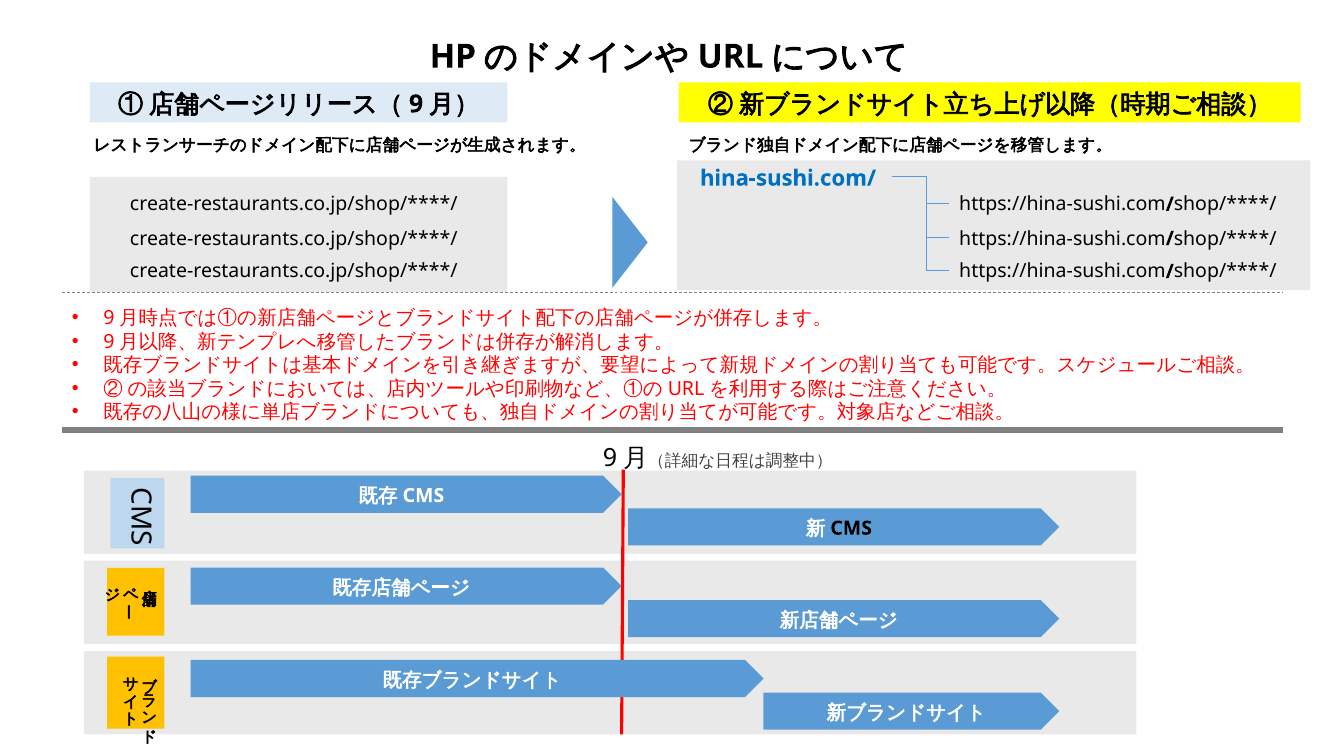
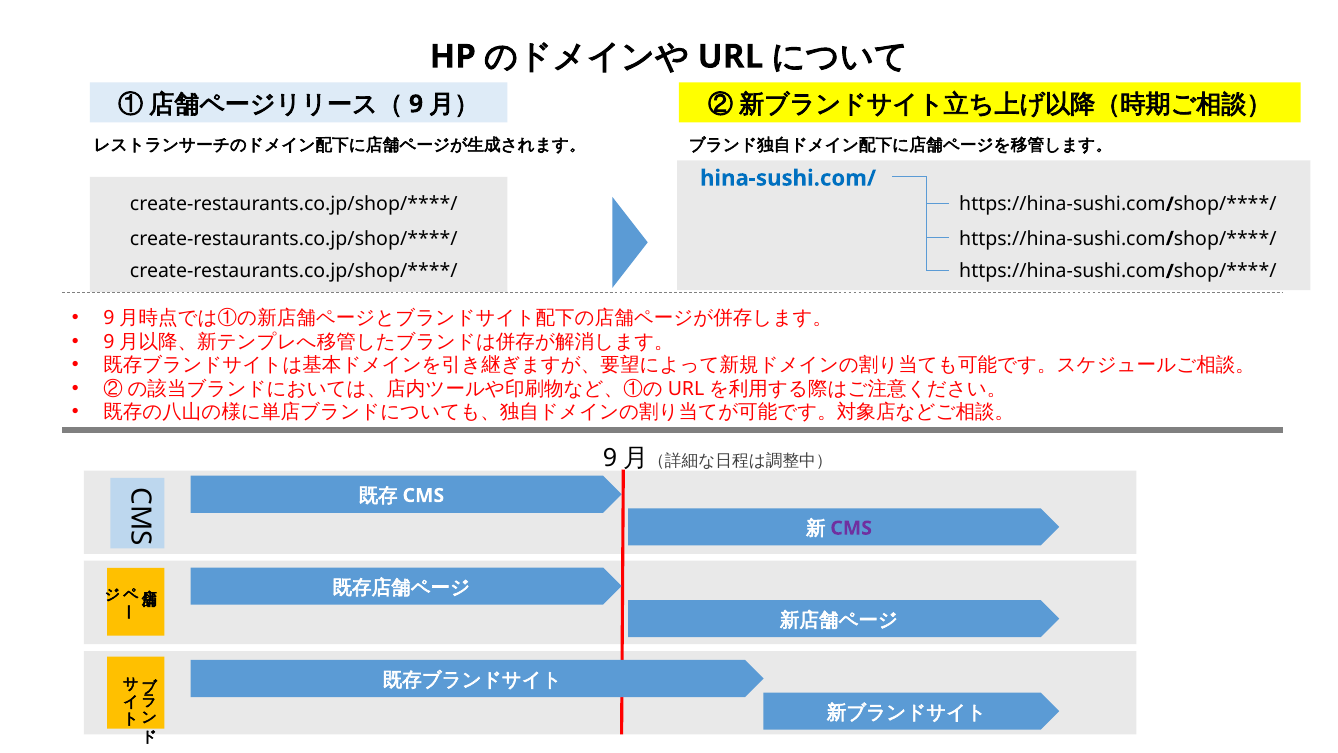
CMS at (851, 528) colour: black -> purple
